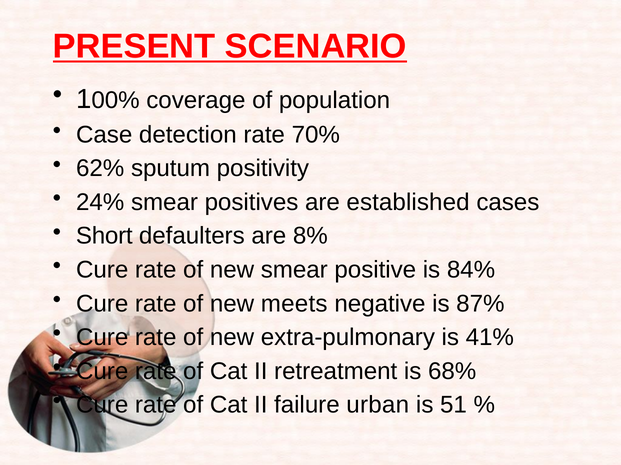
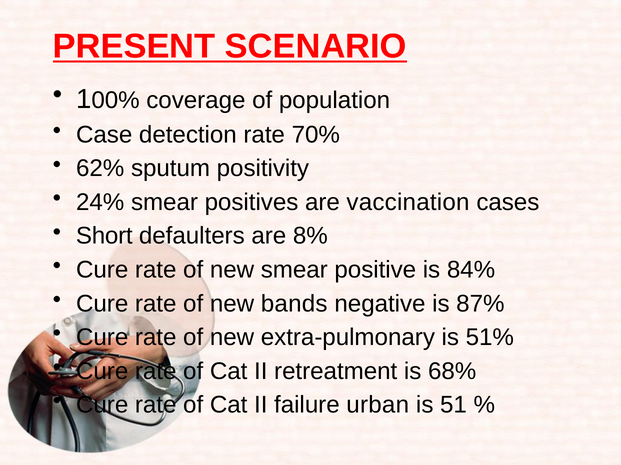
established: established -> vaccination
meets: meets -> bands
41%: 41% -> 51%
